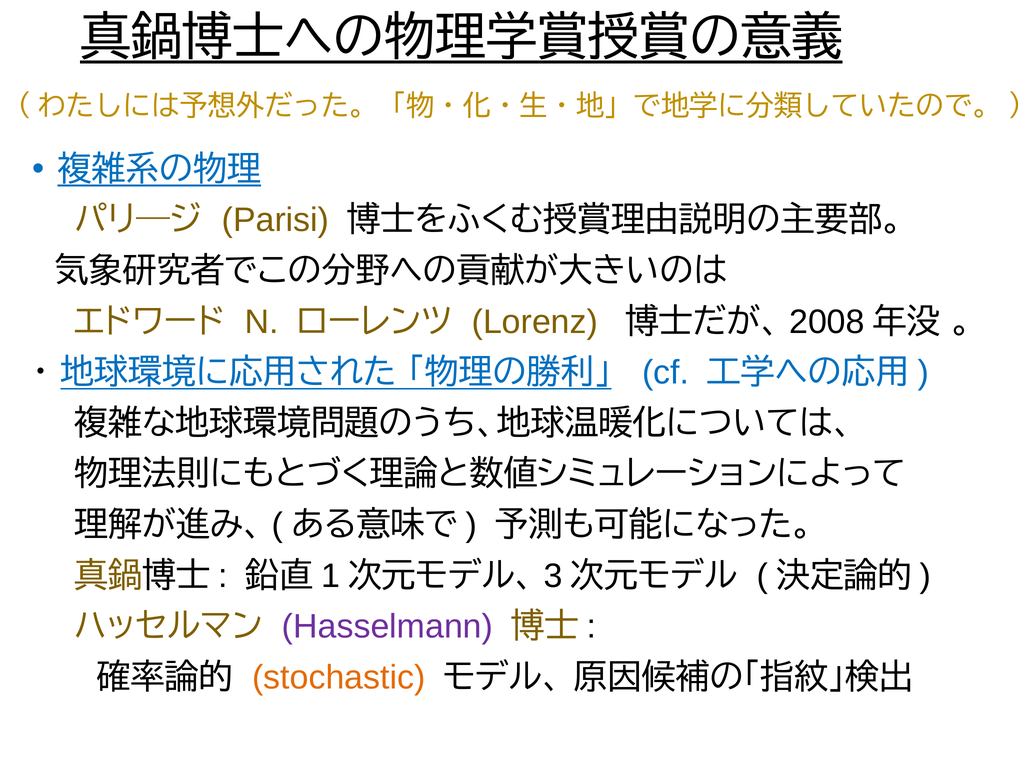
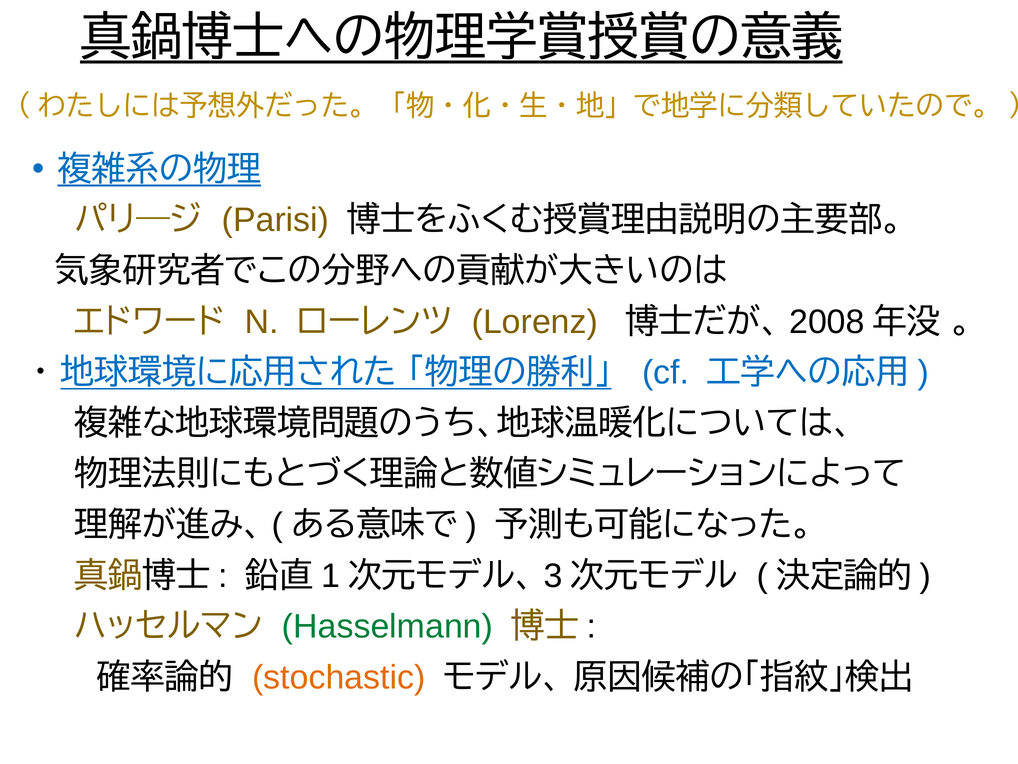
Hasselmann colour: purple -> green
